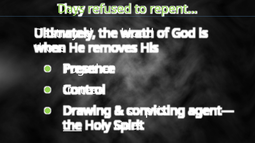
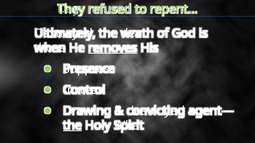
blood: blood -> death
removes underline: none -> present
Together: Together -> Suppress
surprising at (156, 111): surprising -> destroyed
Goes: Goes -> What
